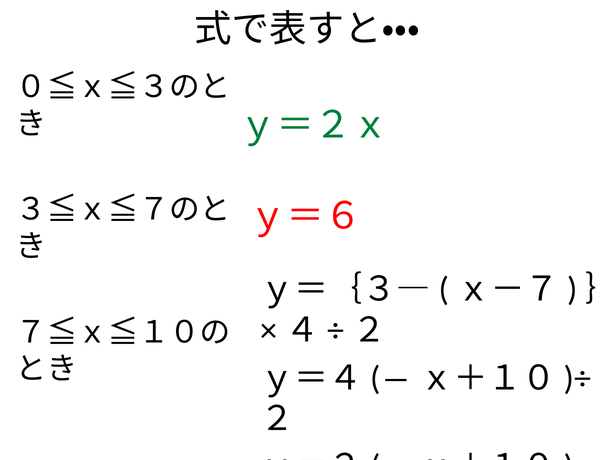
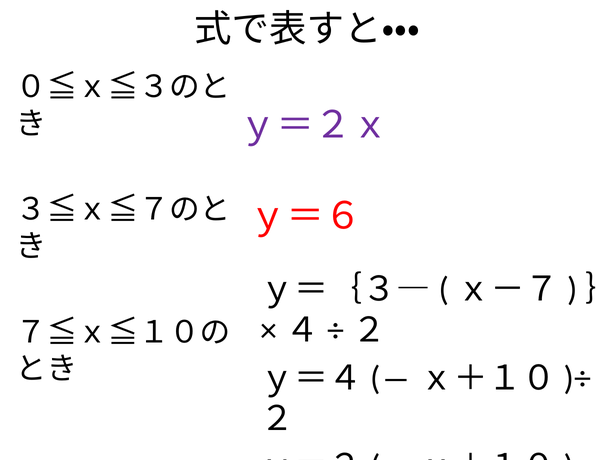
ｙ＝２ｘ colour: green -> purple
